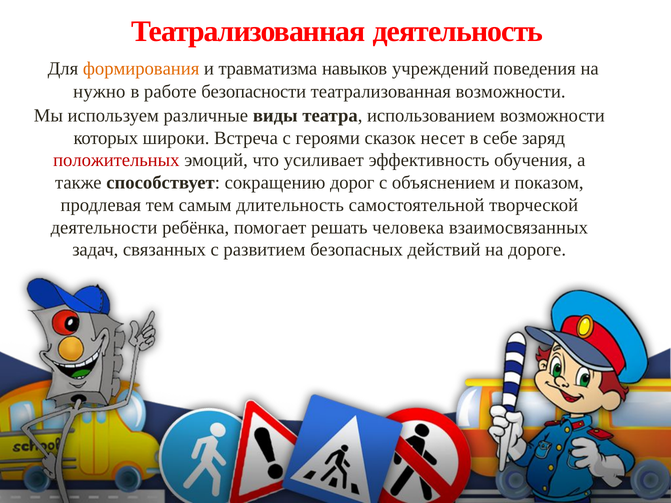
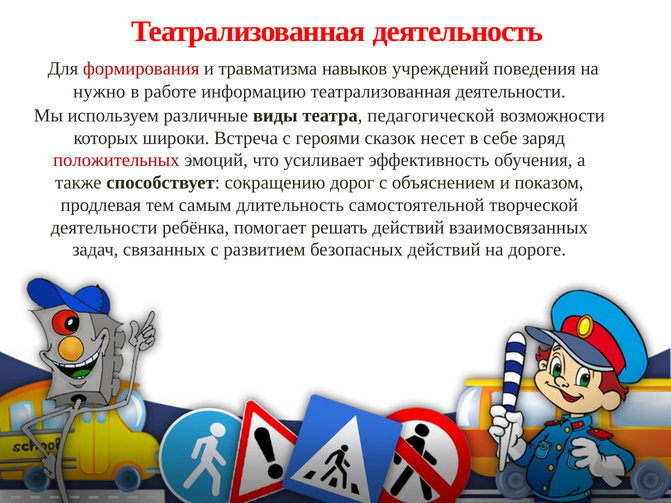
формирования colour: orange -> red
безопасности: безопасности -> информацию
театрализованная возможности: возможности -> деятельности
использованием: использованием -> педагогической
решать человека: человека -> действий
